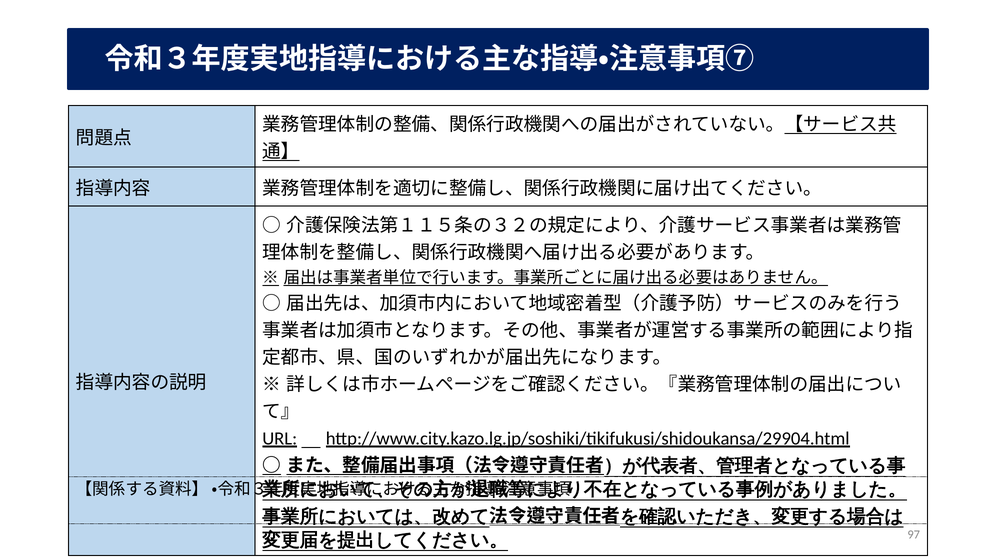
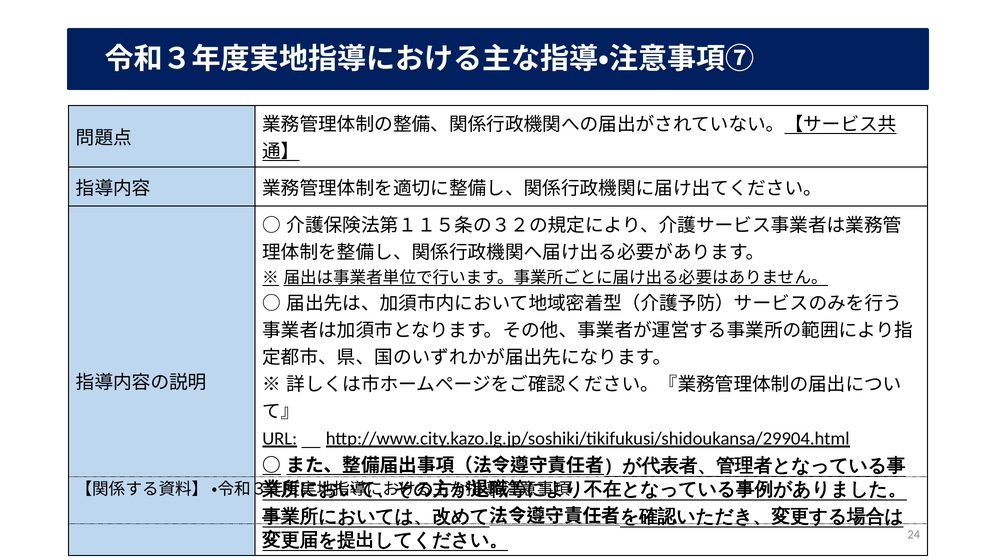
97: 97 -> 24
